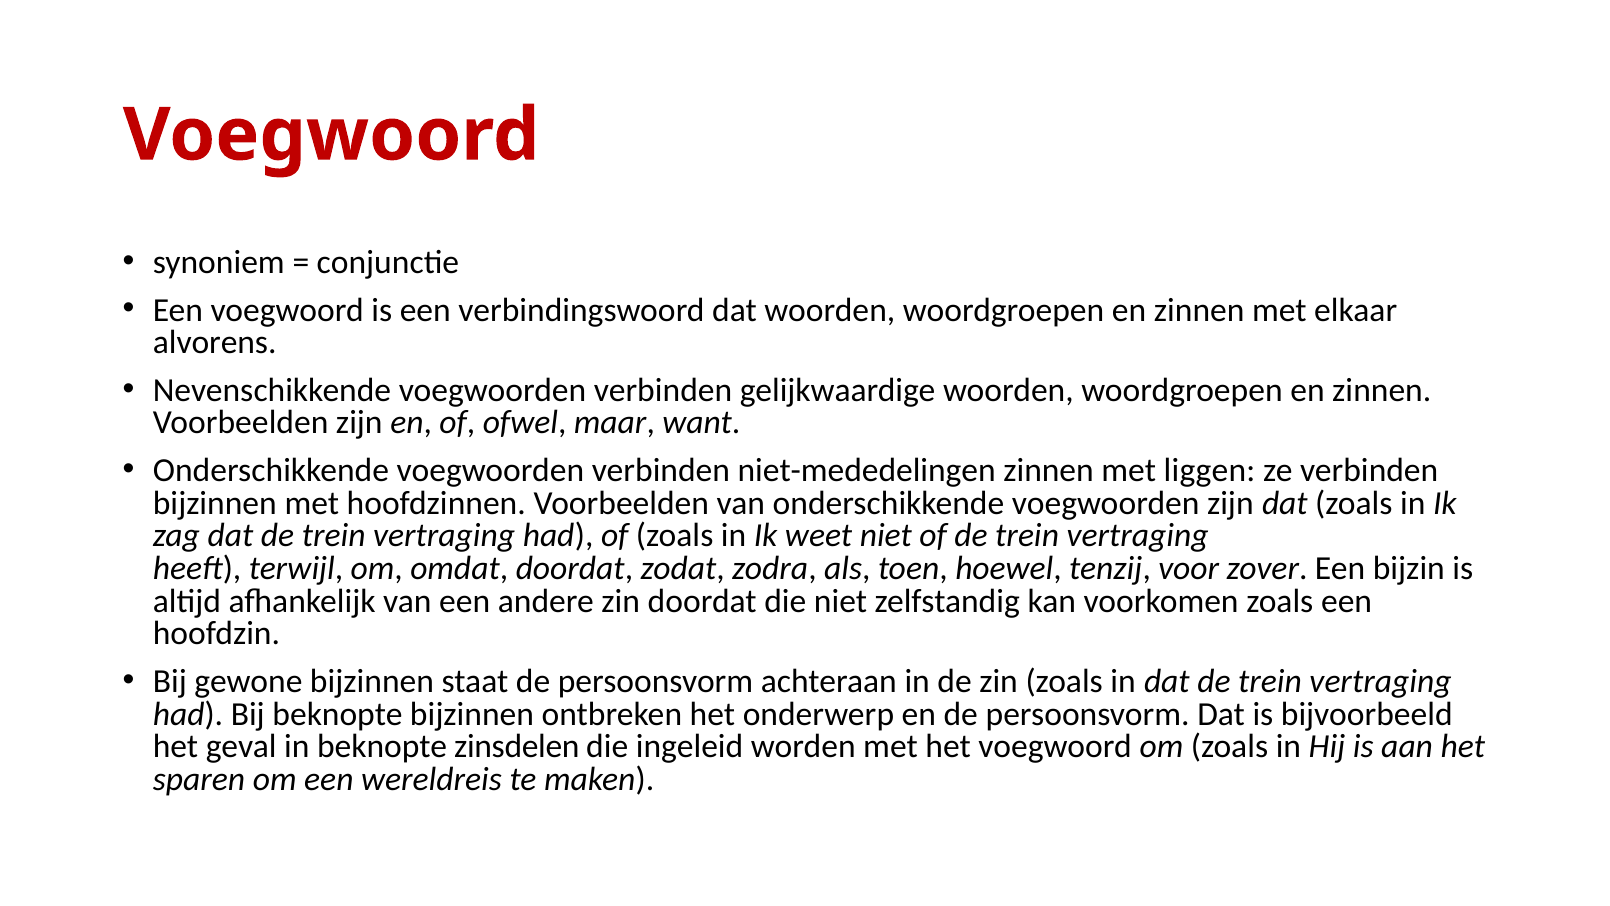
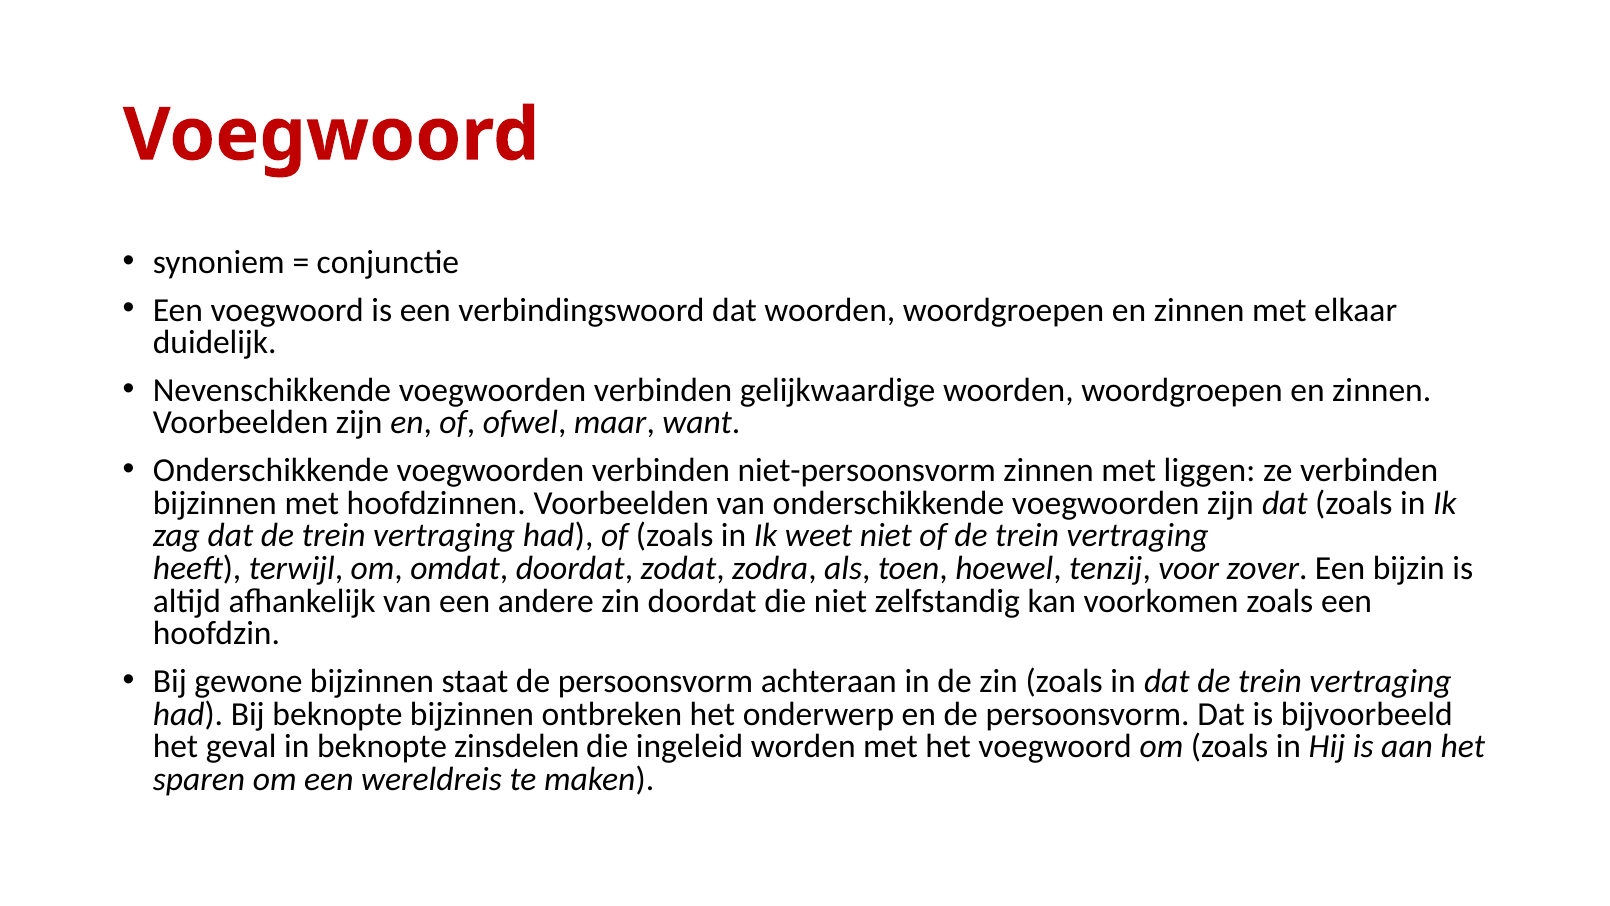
alvorens: alvorens -> duidelijk
niet-mededelingen: niet-mededelingen -> niet-persoonsvorm
